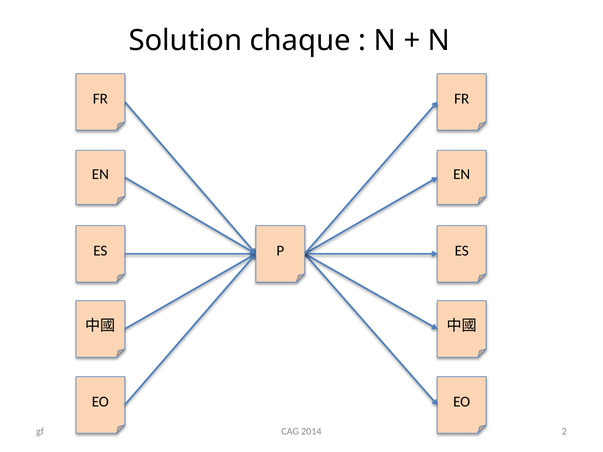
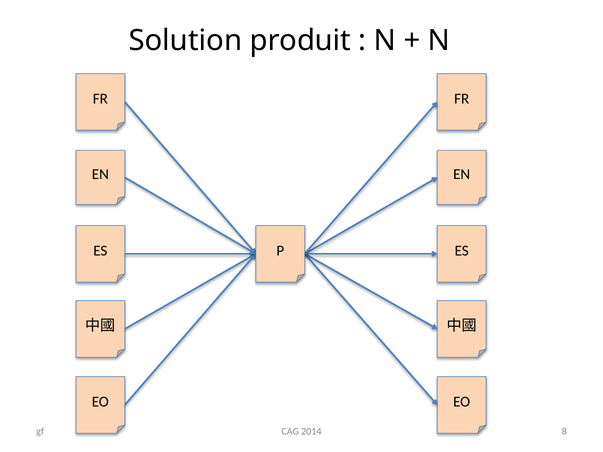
chaque: chaque -> produit
2: 2 -> 8
